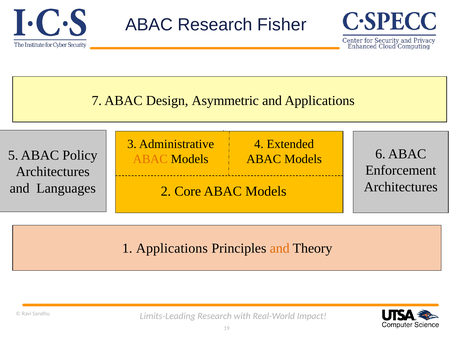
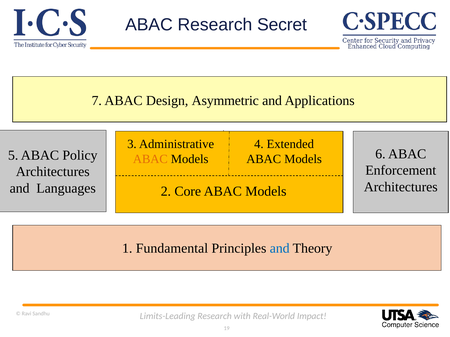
Fisher: Fisher -> Secret
1 Applications: Applications -> Fundamental
and at (280, 249) colour: orange -> blue
